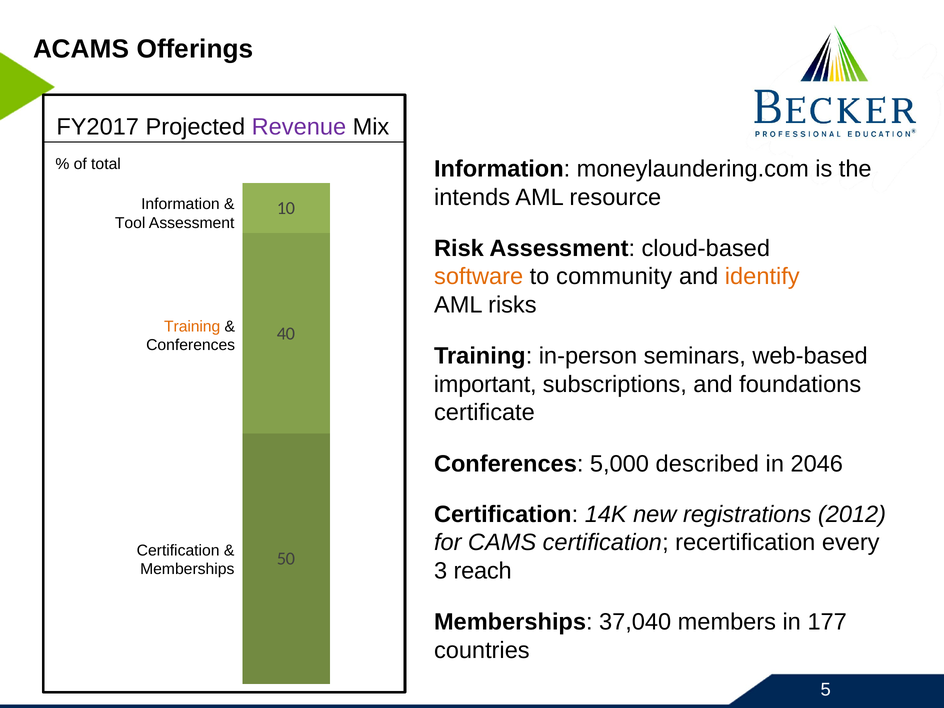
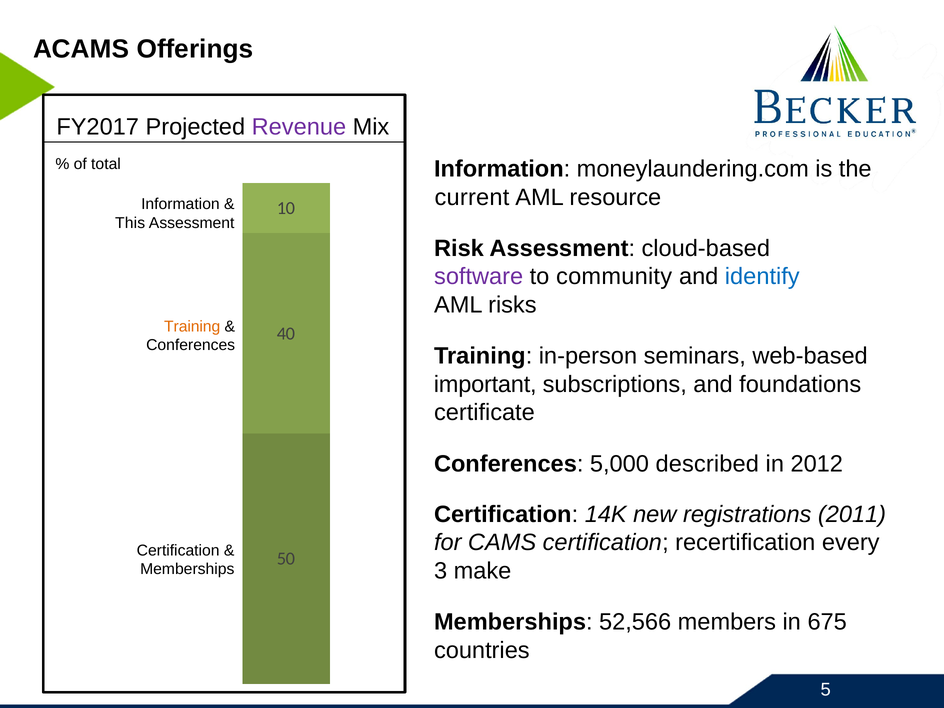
intends: intends -> current
Tool: Tool -> This
software colour: orange -> purple
identify colour: orange -> blue
2046: 2046 -> 2012
2012: 2012 -> 2011
reach: reach -> make
37,040: 37,040 -> 52,566
177: 177 -> 675
